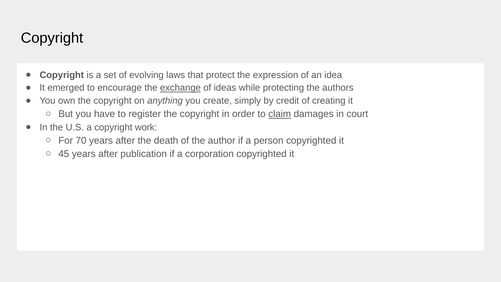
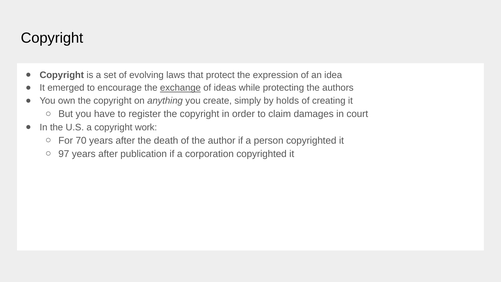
credit: credit -> holds
claim underline: present -> none
45: 45 -> 97
